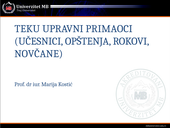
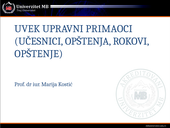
TEKU: TEKU -> UVEK
NOVČANE: NOVČANE -> OPŠTENJE
